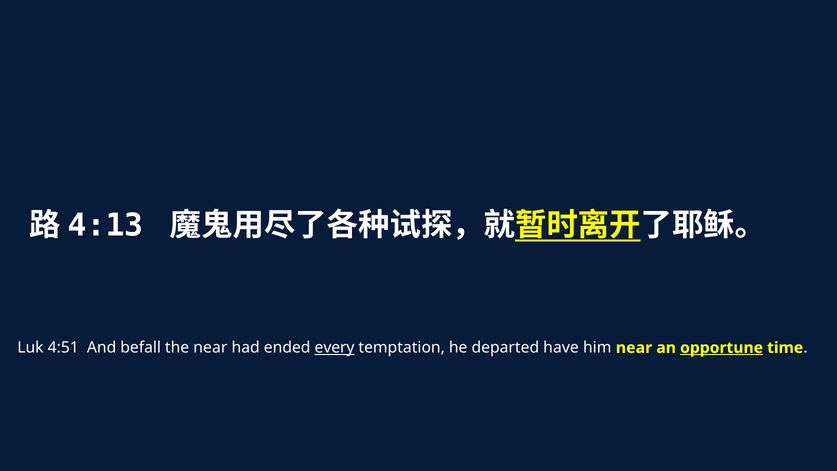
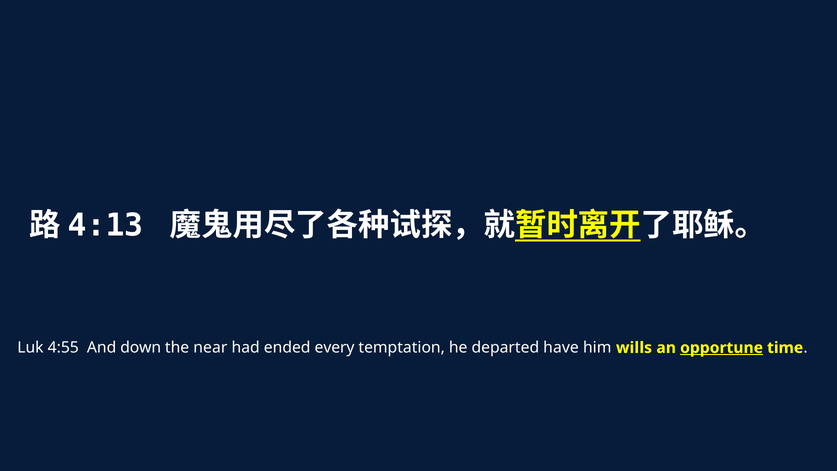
4:51: 4:51 -> 4:55
befall: befall -> down
every underline: present -> none
him near: near -> wills
